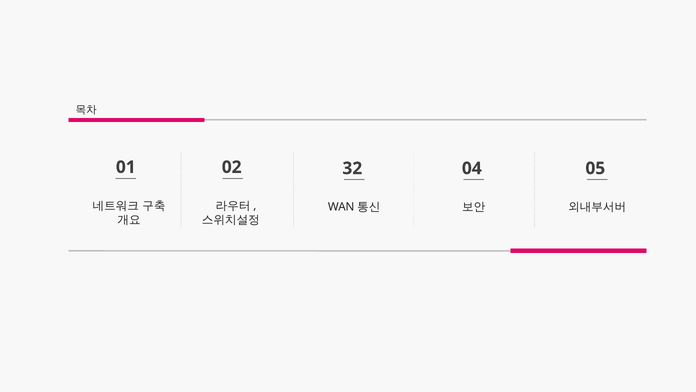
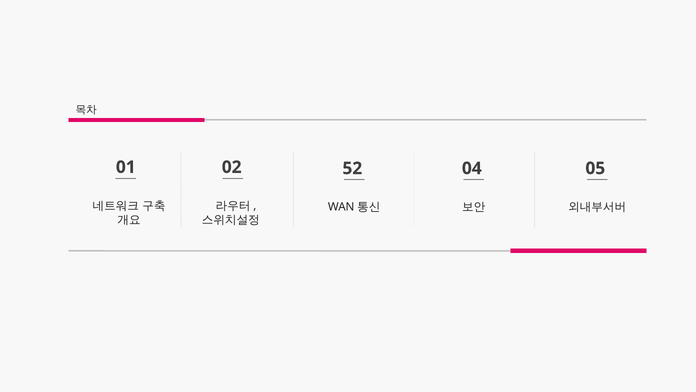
32: 32 -> 52
